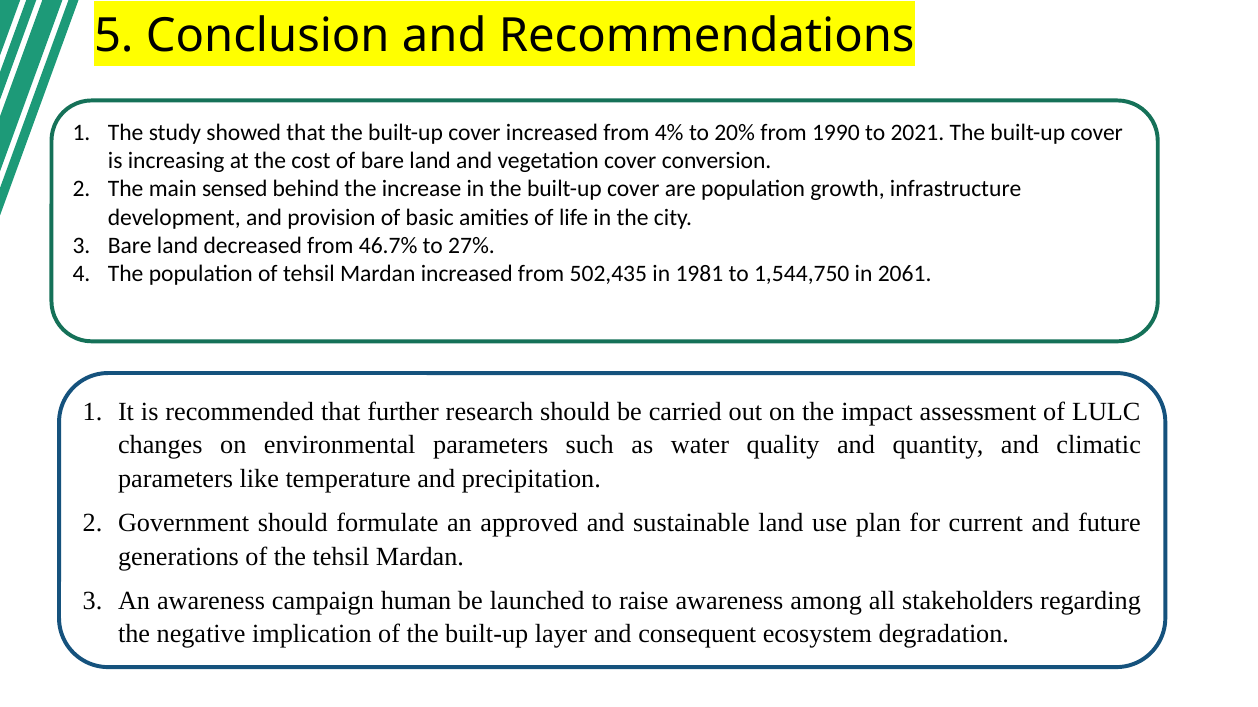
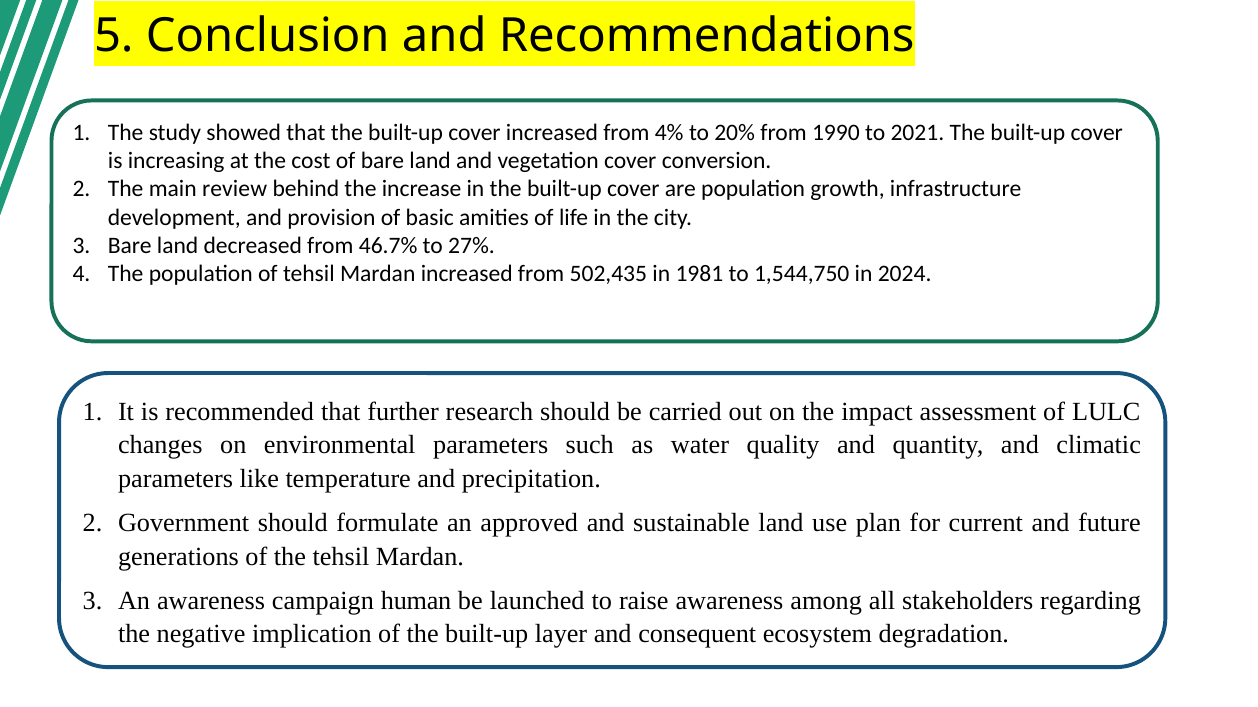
sensed: sensed -> review
2061: 2061 -> 2024
